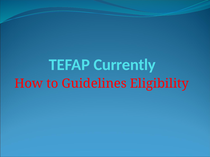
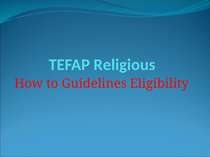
Currently: Currently -> Religious
